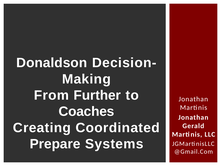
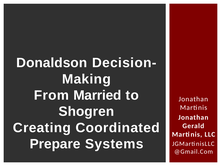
Further: Further -> Married
Coaches: Coaches -> Shogren
